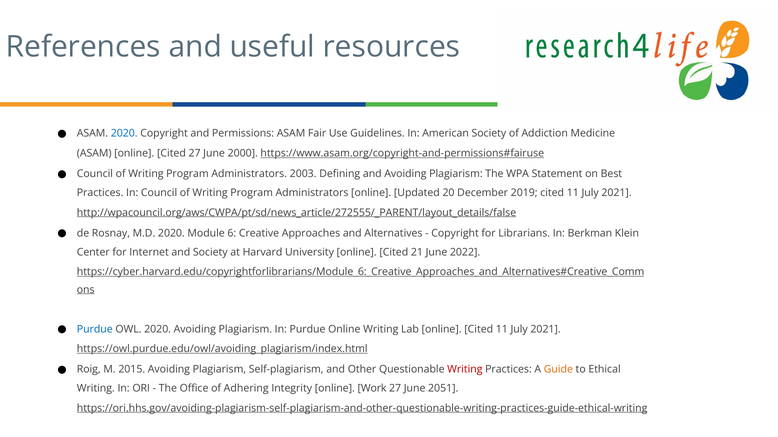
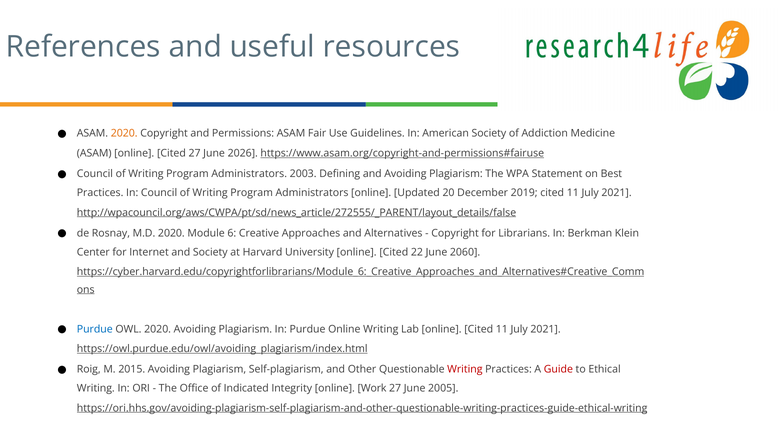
2020 at (124, 134) colour: blue -> orange
2000: 2000 -> 2026
21: 21 -> 22
2022: 2022 -> 2060
Guide colour: orange -> red
Adhering: Adhering -> Indicated
2051: 2051 -> 2005
